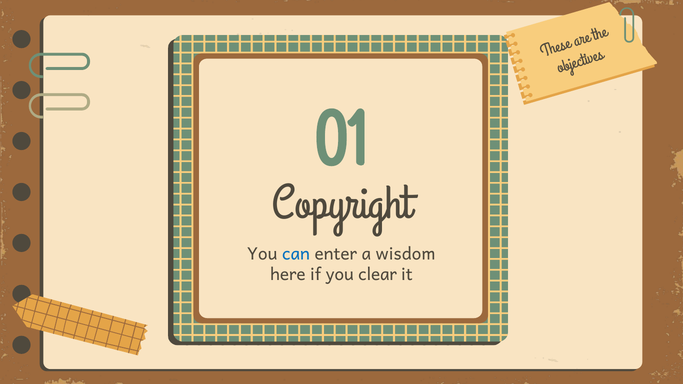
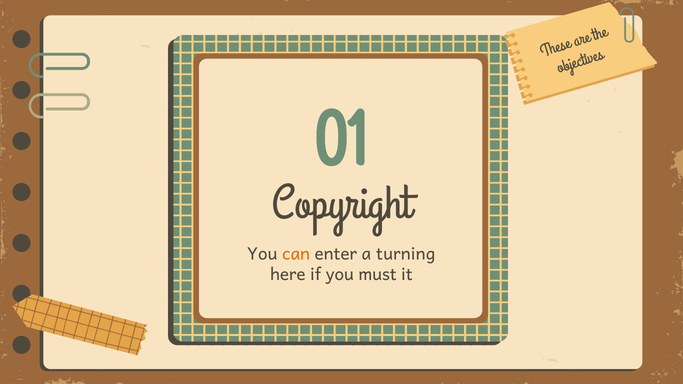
can colour: blue -> orange
wisdom: wisdom -> turning
clear: clear -> must
